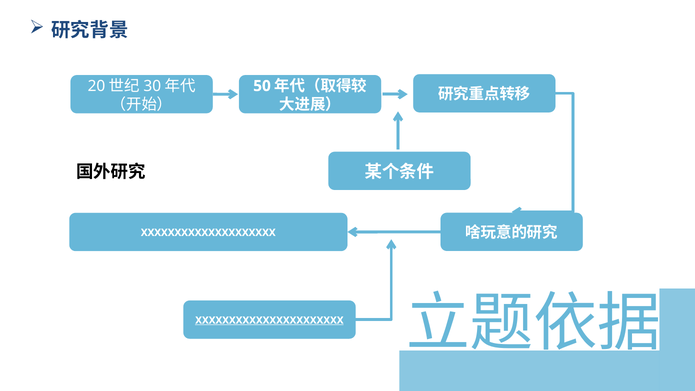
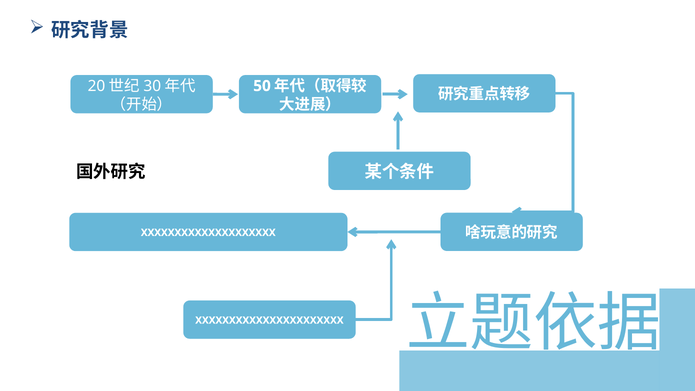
XXXXXXXXXXXXXXXXXXXXXX underline: present -> none
